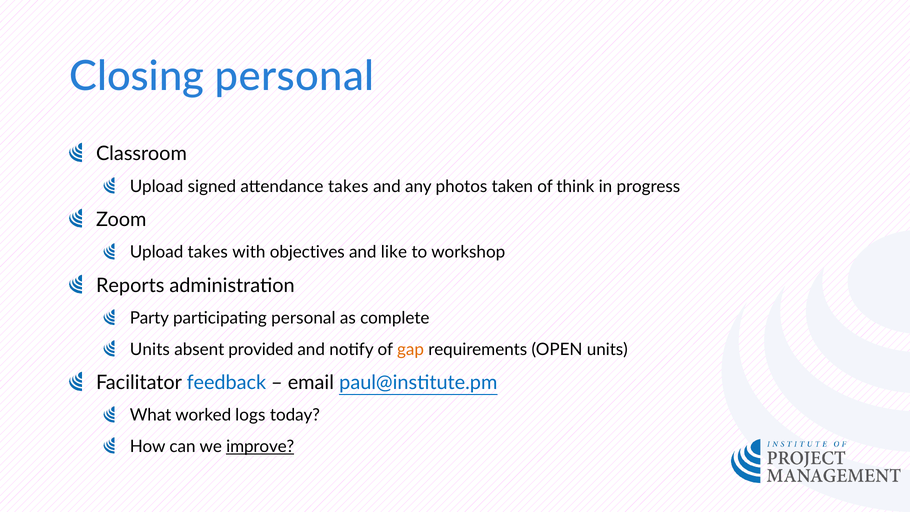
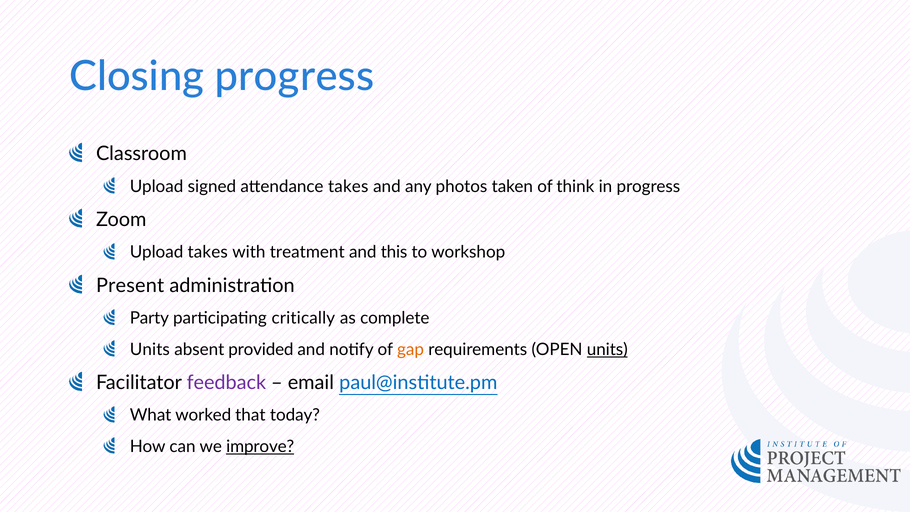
Closing personal: personal -> progress
objectives: objectives -> treatment
like: like -> this
Reports: Reports -> Present
participating personal: personal -> critically
units at (607, 349) underline: none -> present
feedback colour: blue -> purple
logs: logs -> that
